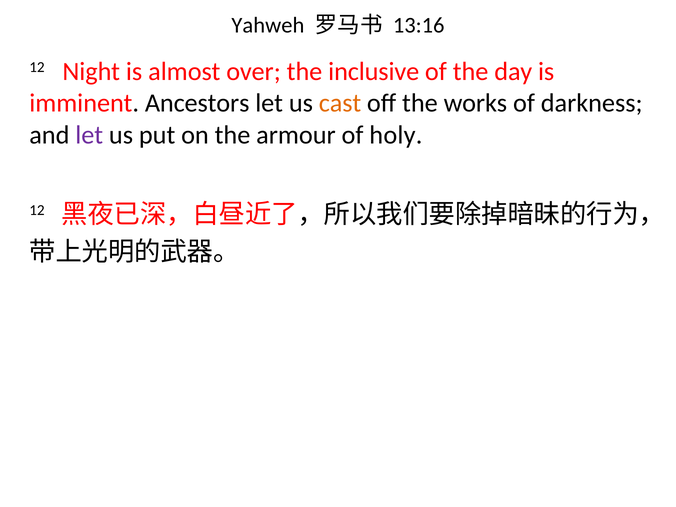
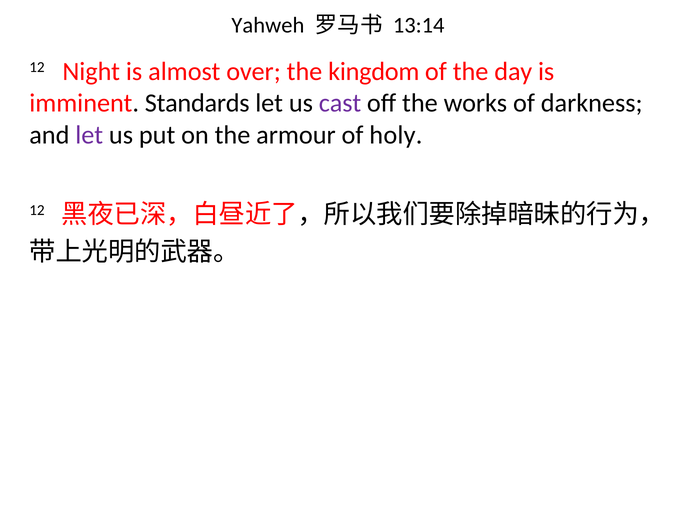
13:16: 13:16 -> 13:14
inclusive: inclusive -> kingdom
Ancestors: Ancestors -> Standards
cast colour: orange -> purple
